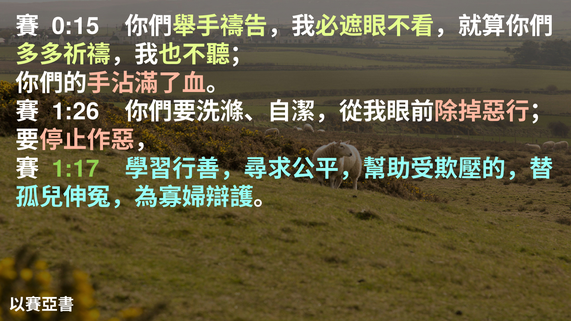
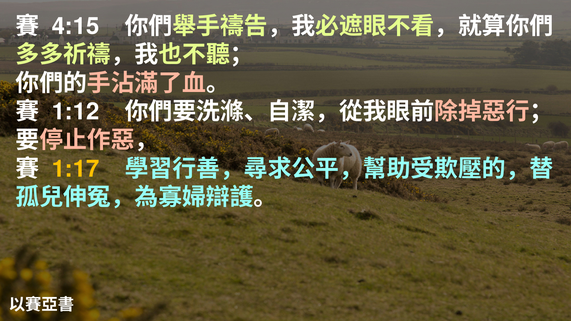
0:15: 0:15 -> 4:15
1:26: 1:26 -> 1:12
1:17 colour: light green -> yellow
